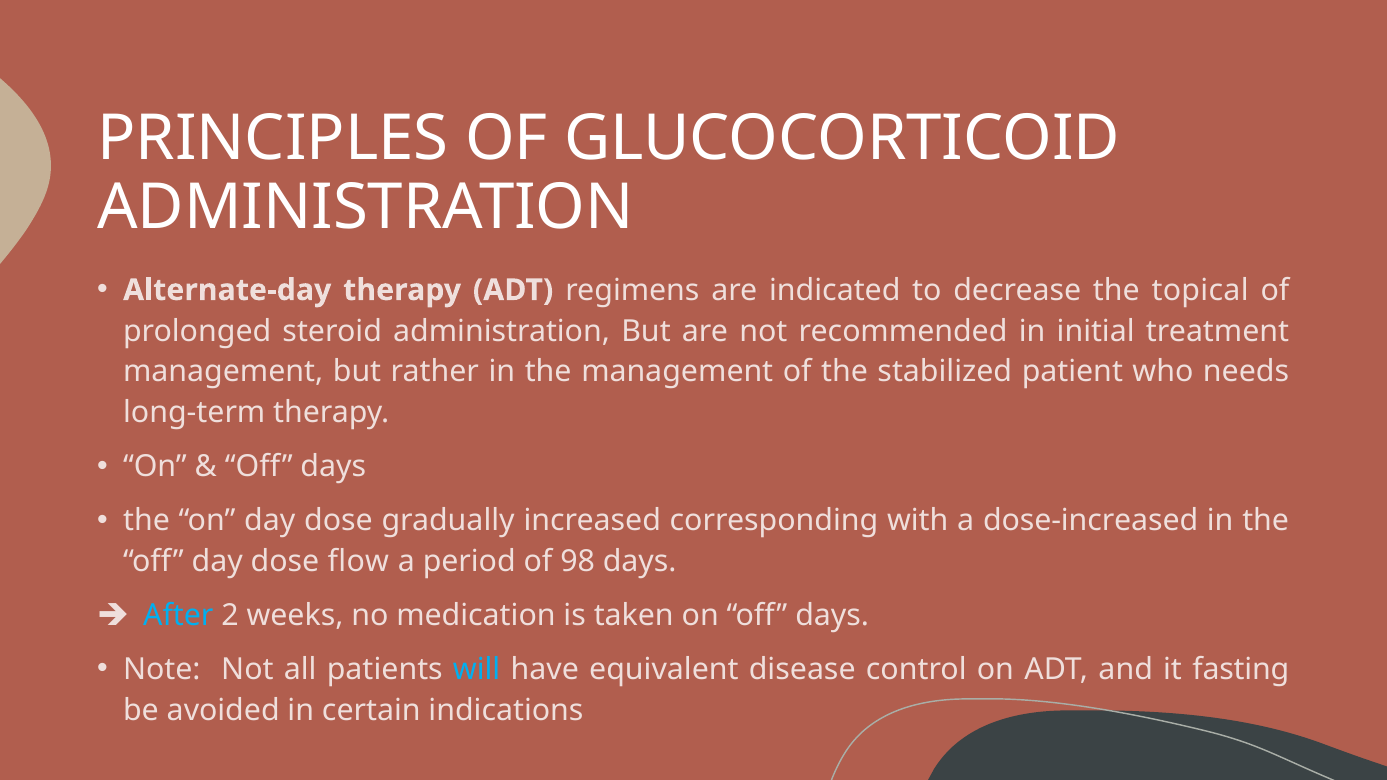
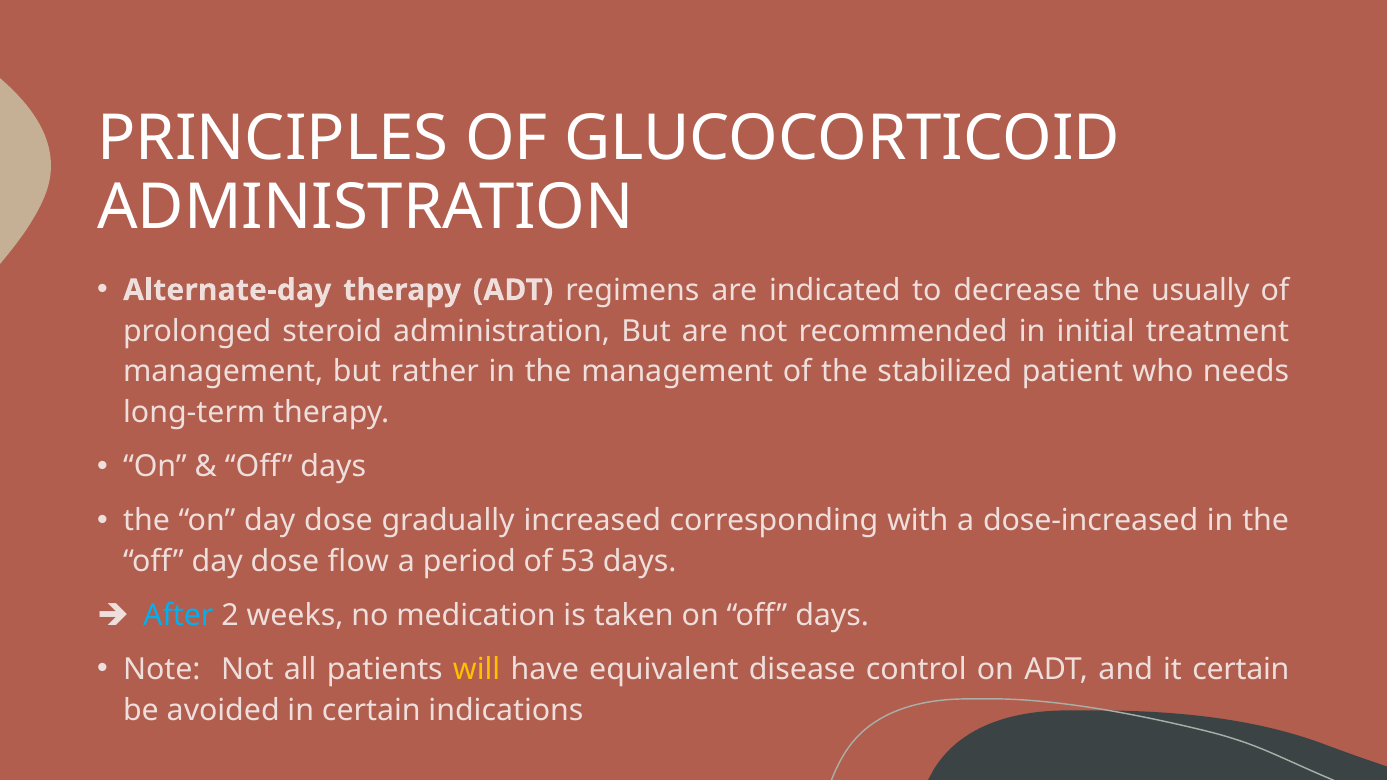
topical: topical -> usually
98: 98 -> 53
will colour: light blue -> yellow
it fasting: fasting -> certain
